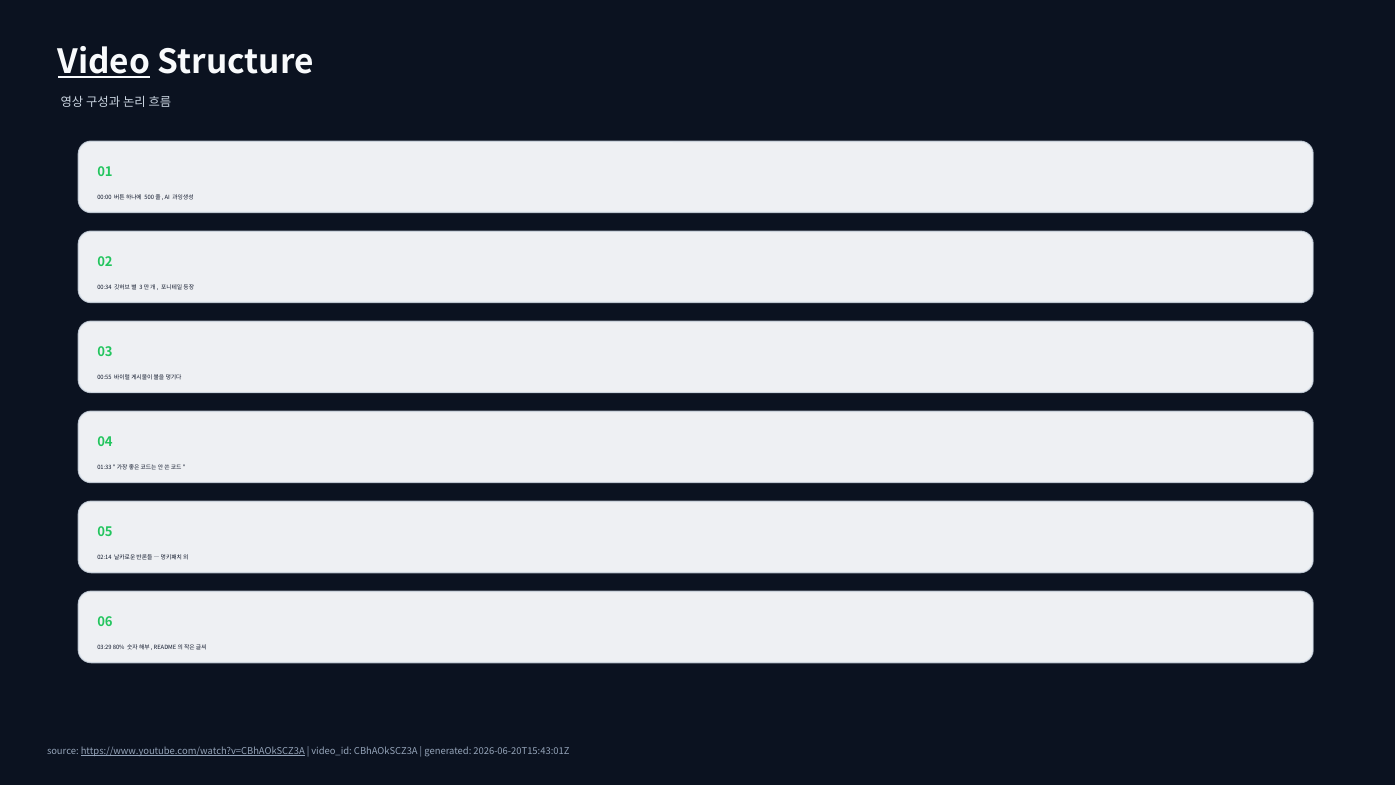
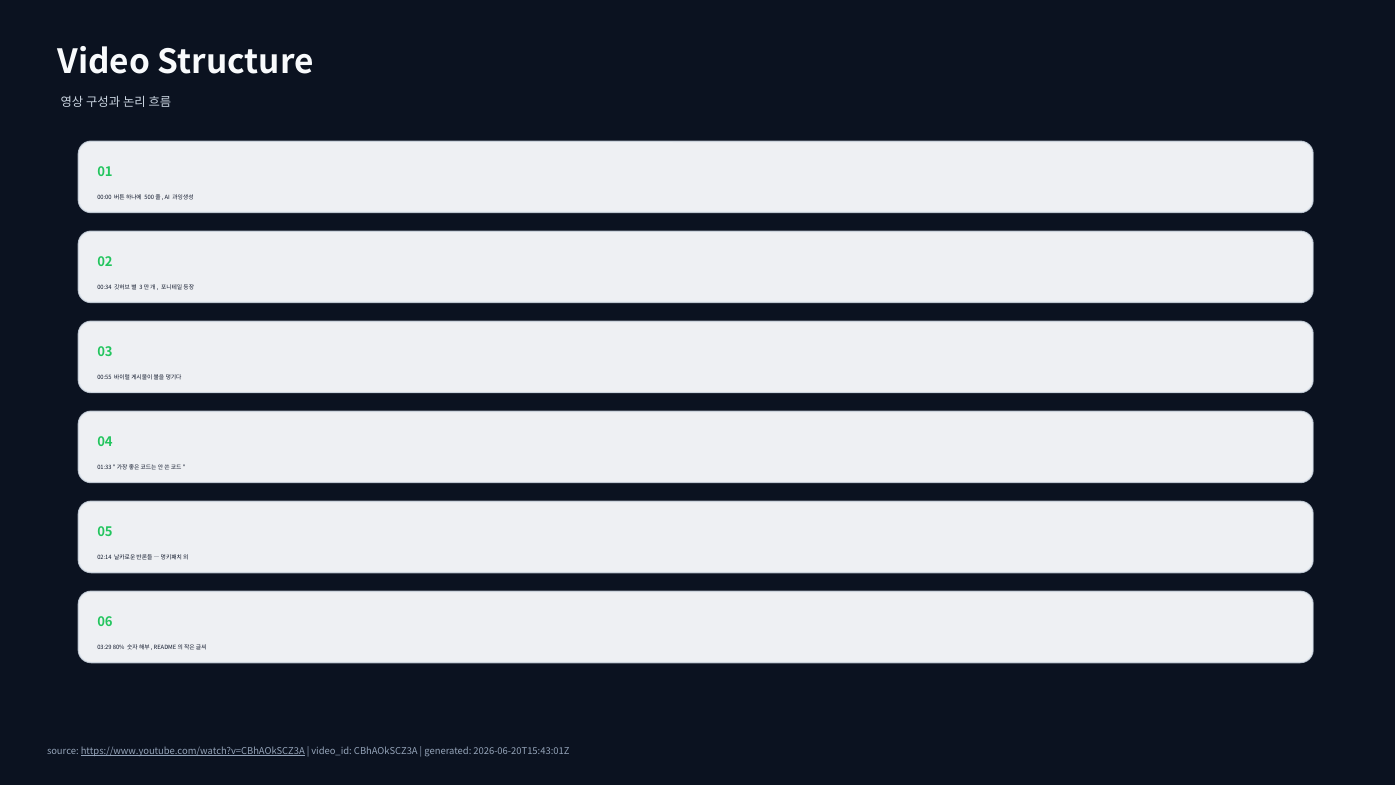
Video underline: present -> none
